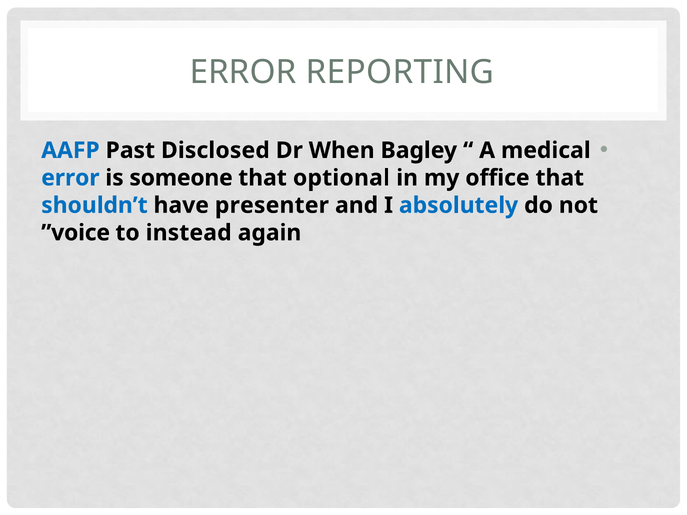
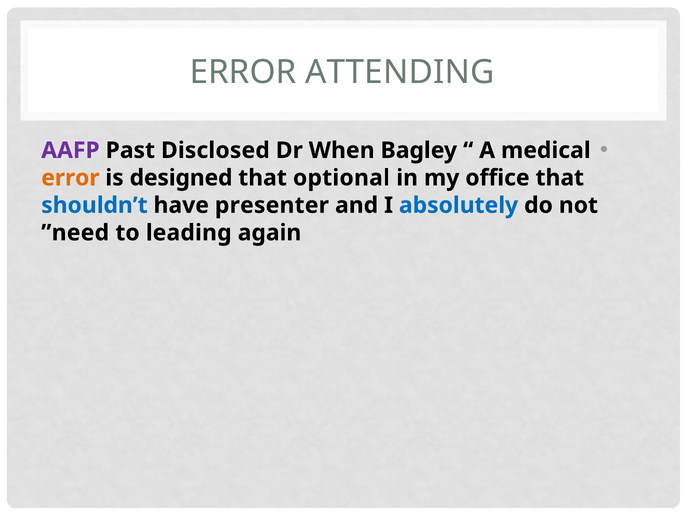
REPORTING: REPORTING -> ATTENDING
AAFP colour: blue -> purple
error at (70, 178) colour: blue -> orange
someone: someone -> designed
voice: voice -> need
instead: instead -> leading
